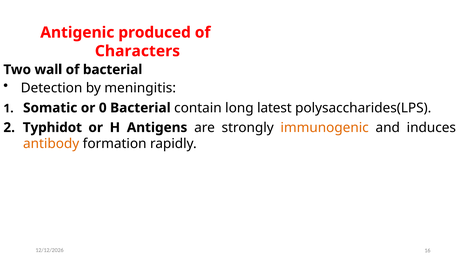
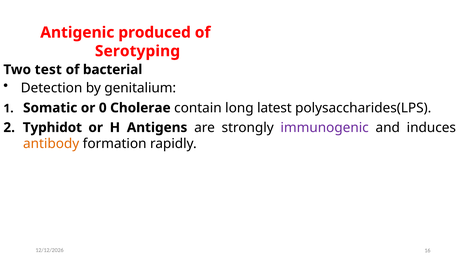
Characters: Characters -> Serotyping
wall: wall -> test
meningitis: meningitis -> genitalium
0 Bacterial: Bacterial -> Cholerae
immunogenic colour: orange -> purple
